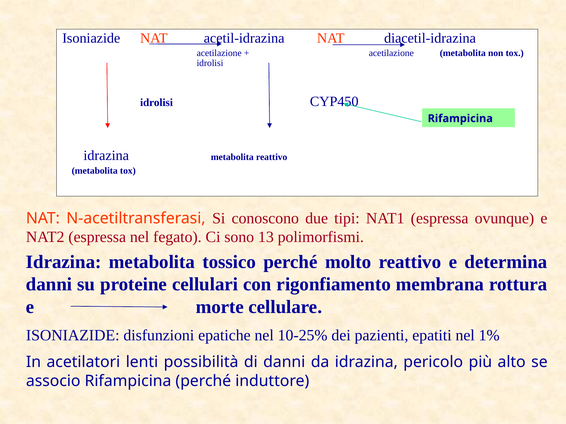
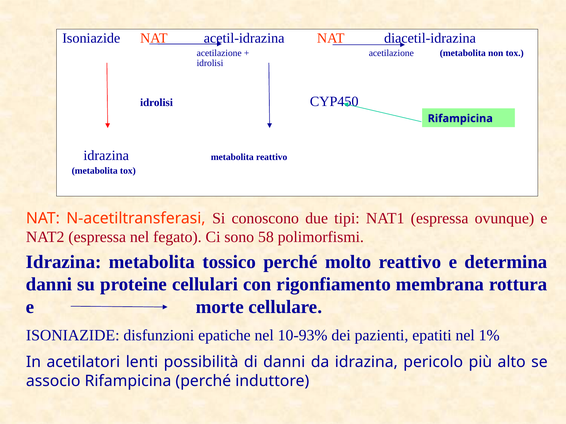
13: 13 -> 58
10-25%: 10-25% -> 10-93%
